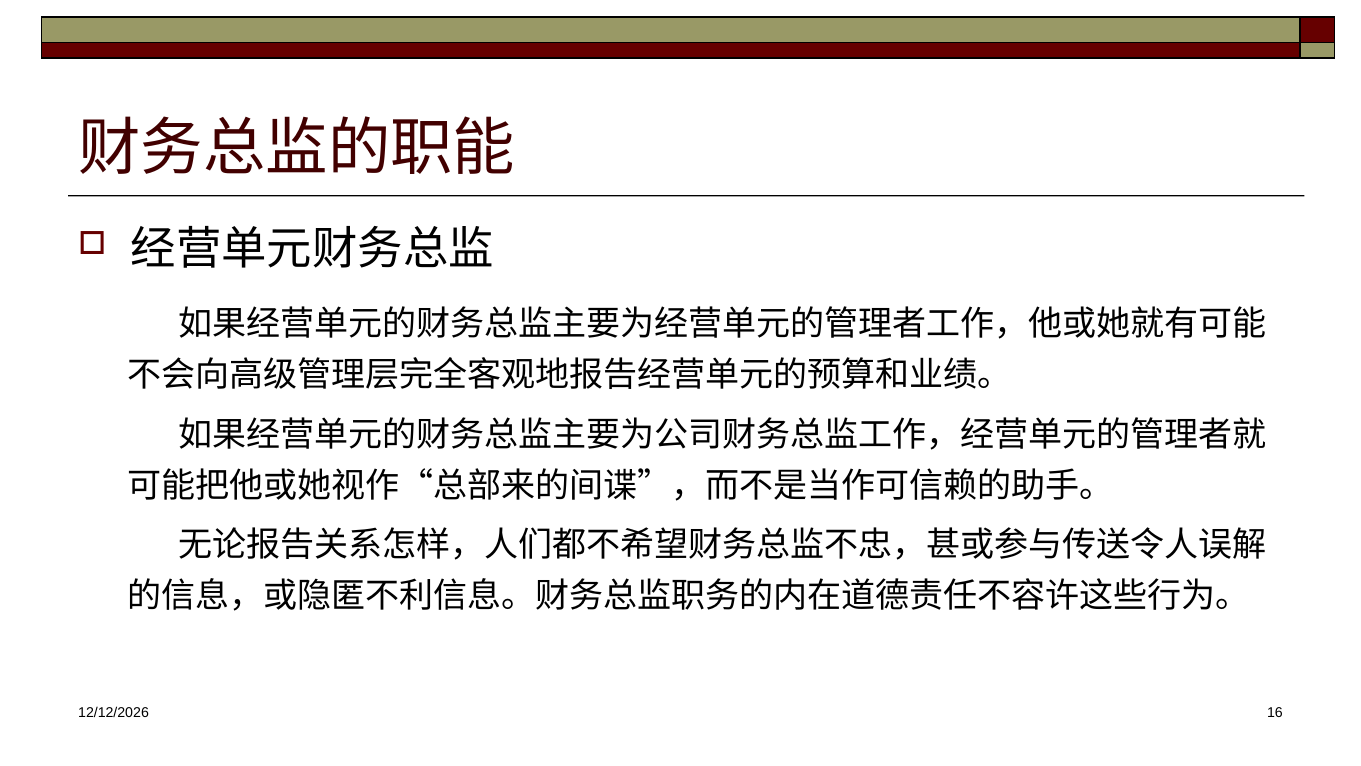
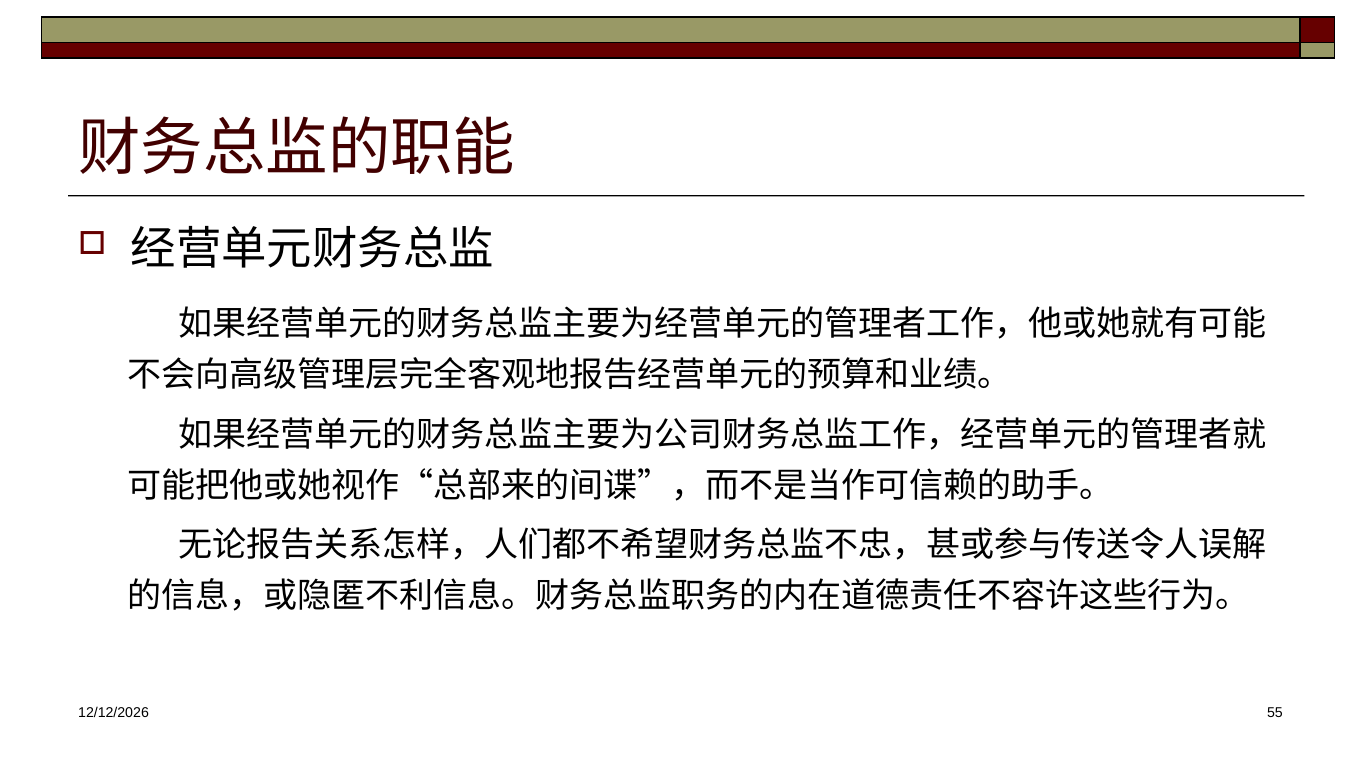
16: 16 -> 55
